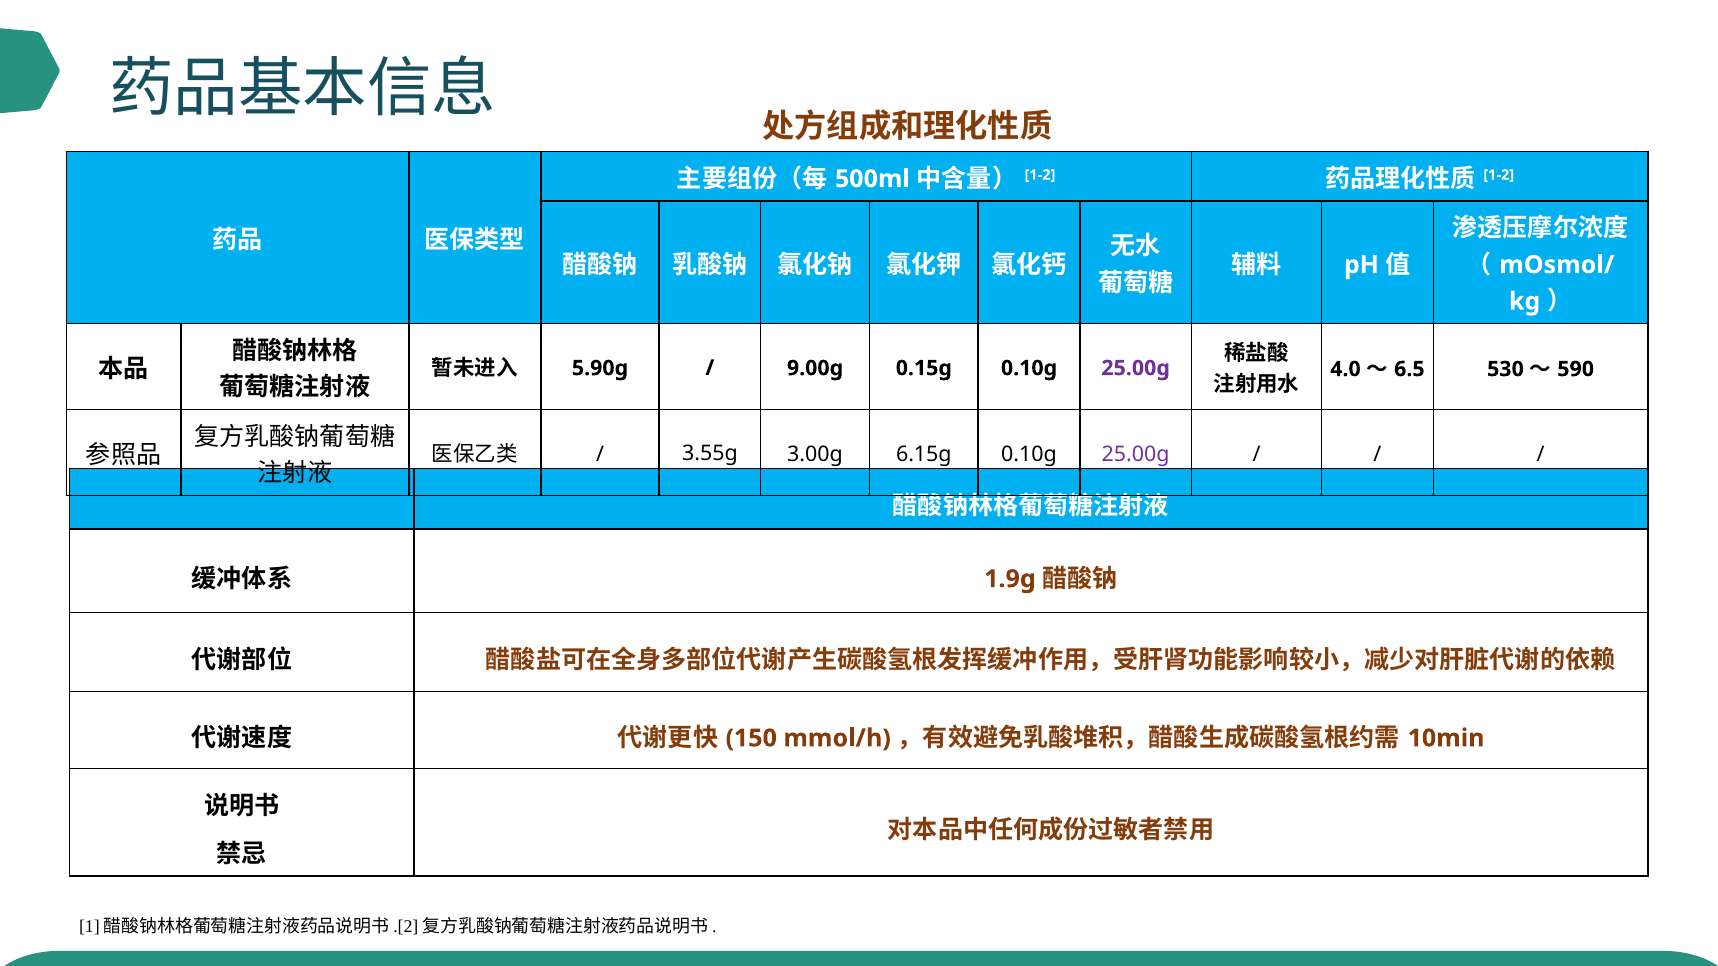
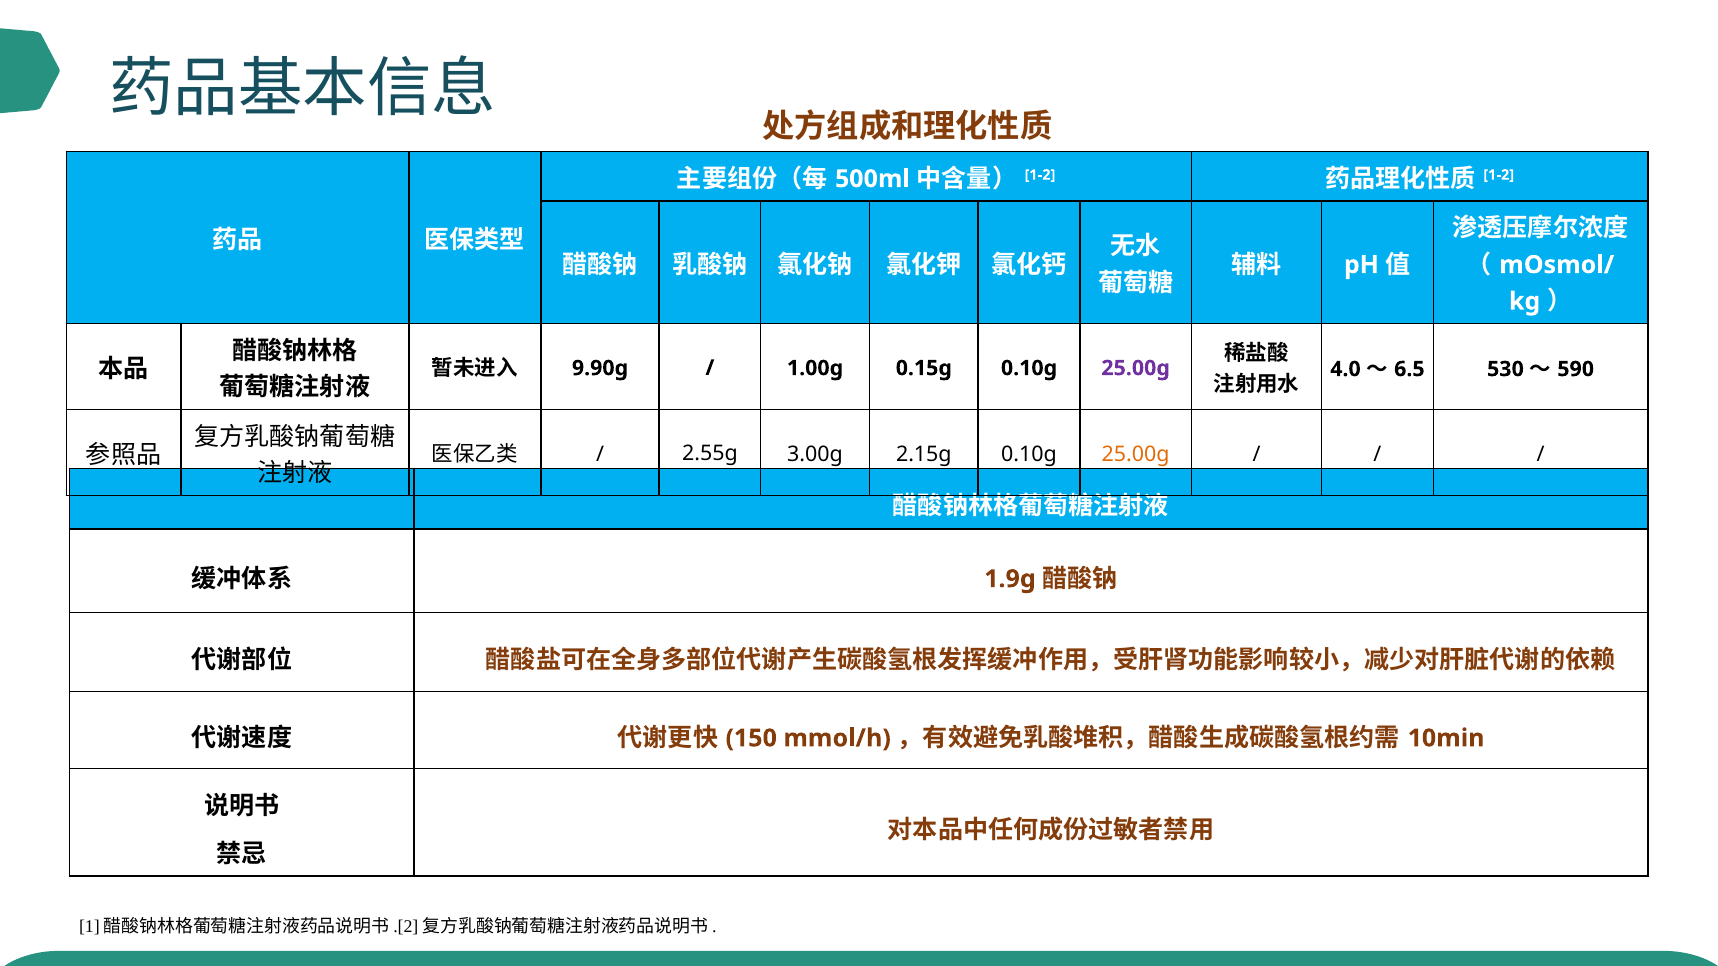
5.90g: 5.90g -> 9.90g
9.00g: 9.00g -> 1.00g
3.55g: 3.55g -> 2.55g
6.15g: 6.15g -> 2.15g
25.00g at (1136, 454) colour: purple -> orange
